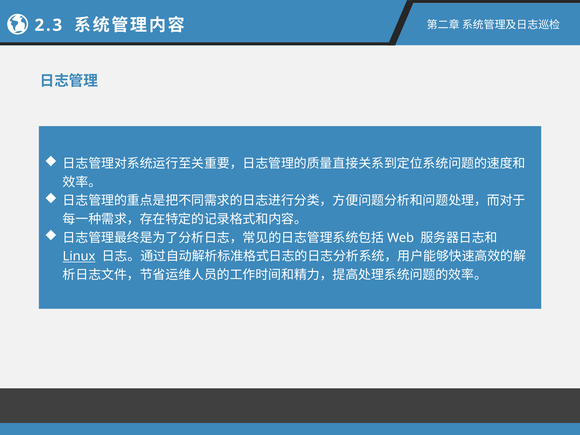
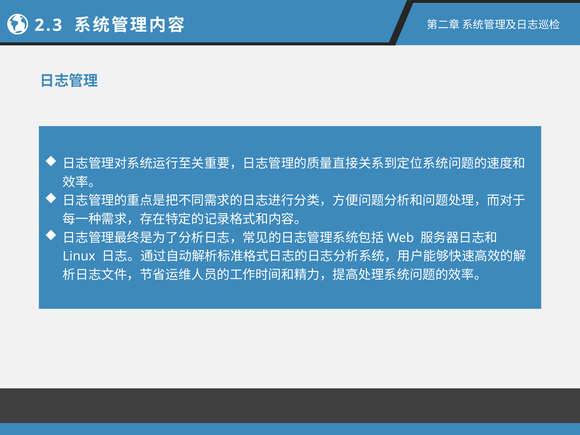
Linux underline: present -> none
